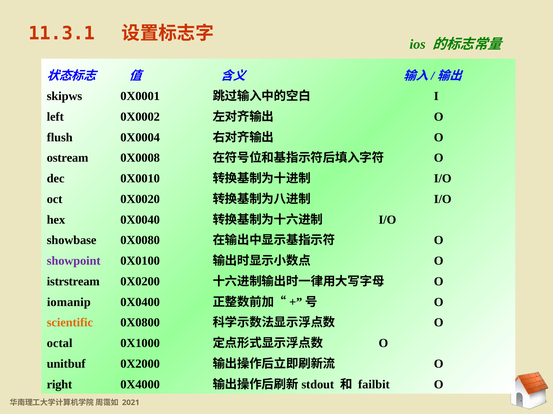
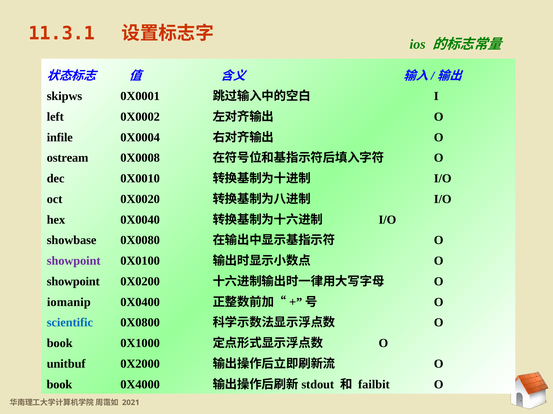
flush: flush -> infile
istrstream at (73, 282): istrstream -> showpoint
scientific colour: orange -> blue
octal at (60, 344): octal -> book
right at (59, 385): right -> book
